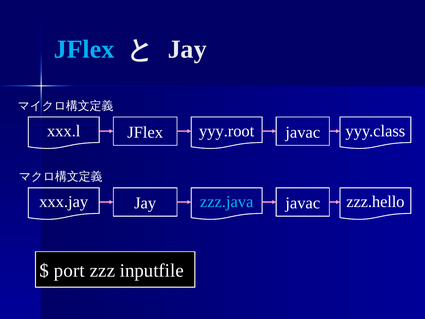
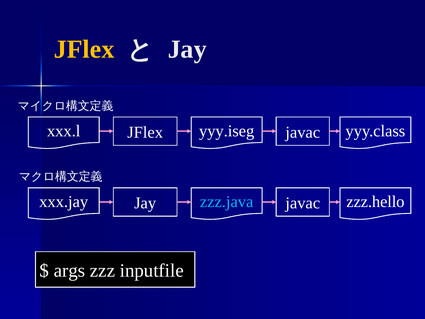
JFlex at (84, 49) colour: light blue -> yellow
yyy.root: yyy.root -> yyy.iseg
port: port -> args
